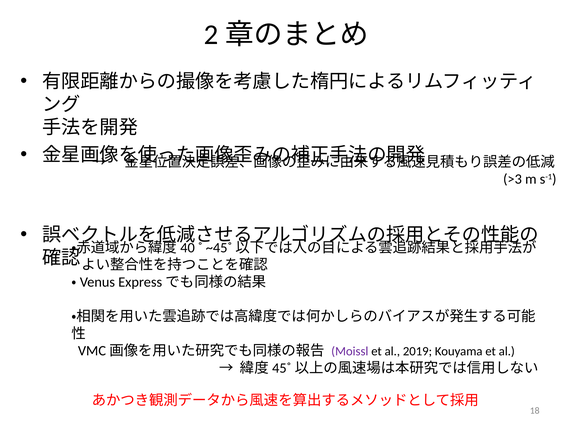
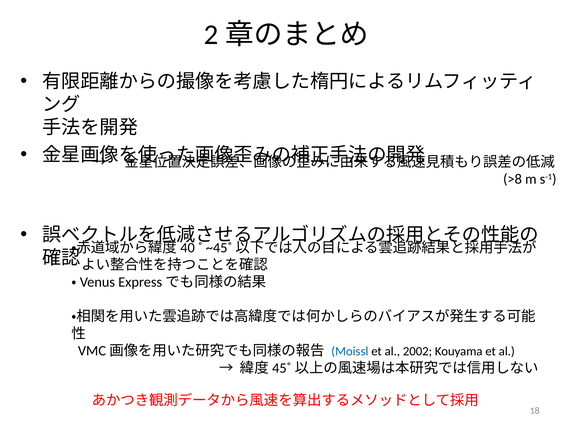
>3: >3 -> >8
Moissl colour: purple -> blue
2019: 2019 -> 2002
